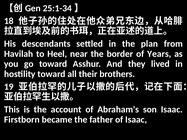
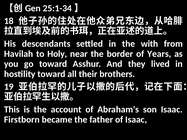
plan: plan -> with
Heel: Heel -> Holy
